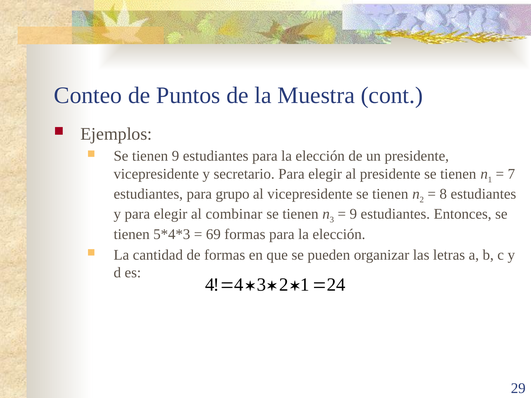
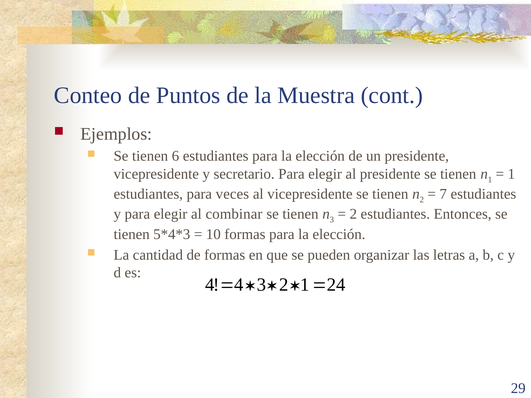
tienen 9: 9 -> 6
7 at (511, 174): 7 -> 1
grupo: grupo -> veces
8: 8 -> 7
9 at (353, 214): 9 -> 2
69: 69 -> 10
